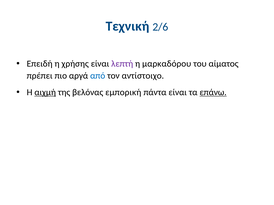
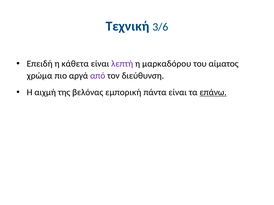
2/6: 2/6 -> 3/6
χρήσης: χρήσης -> κάθετα
πρέπει: πρέπει -> χρώμα
από colour: blue -> purple
αντίστοιχο: αντίστοιχο -> διεύθυνση
αιχμή underline: present -> none
